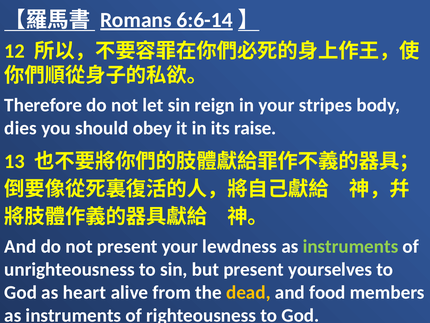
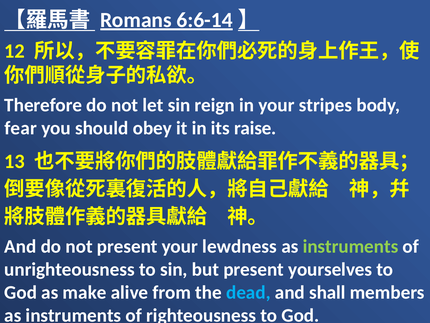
dies: dies -> fear
heart: heart -> make
dead colour: yellow -> light blue
food: food -> shall
